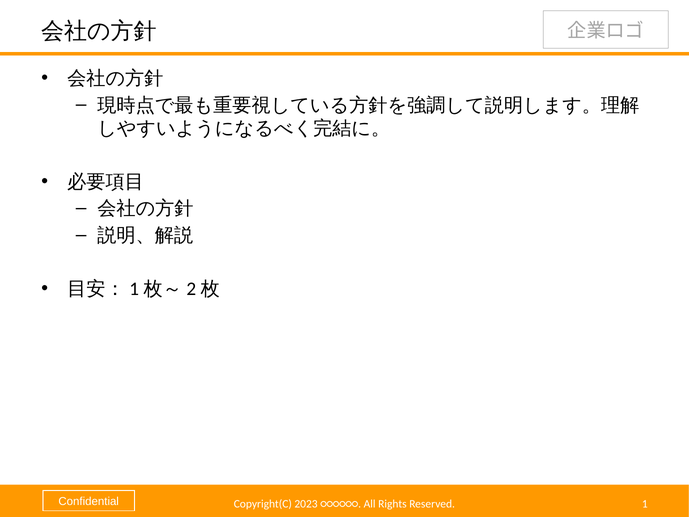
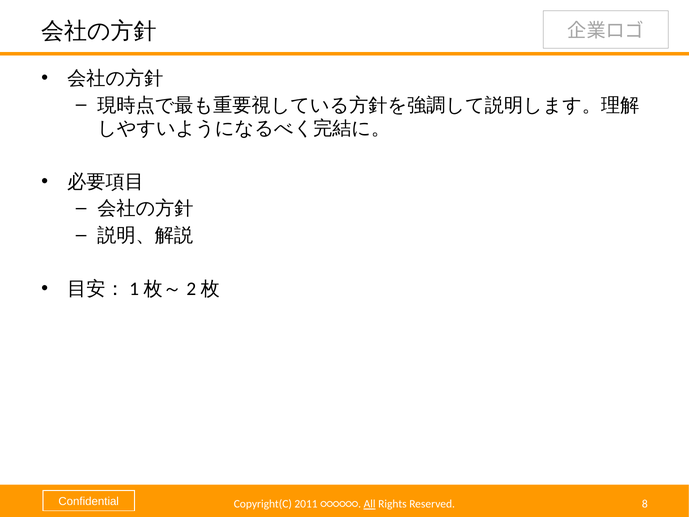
2023: 2023 -> 2011
All underline: none -> present
1: 1 -> 8
